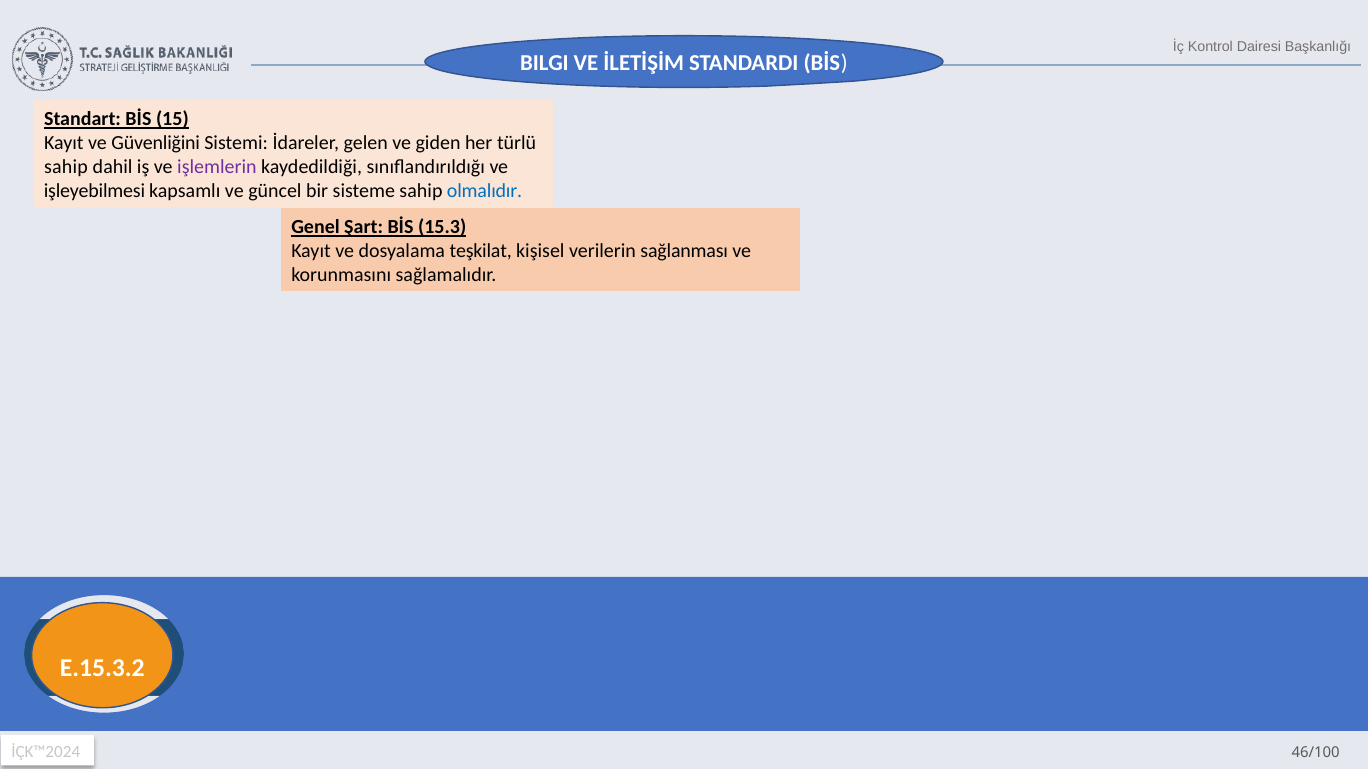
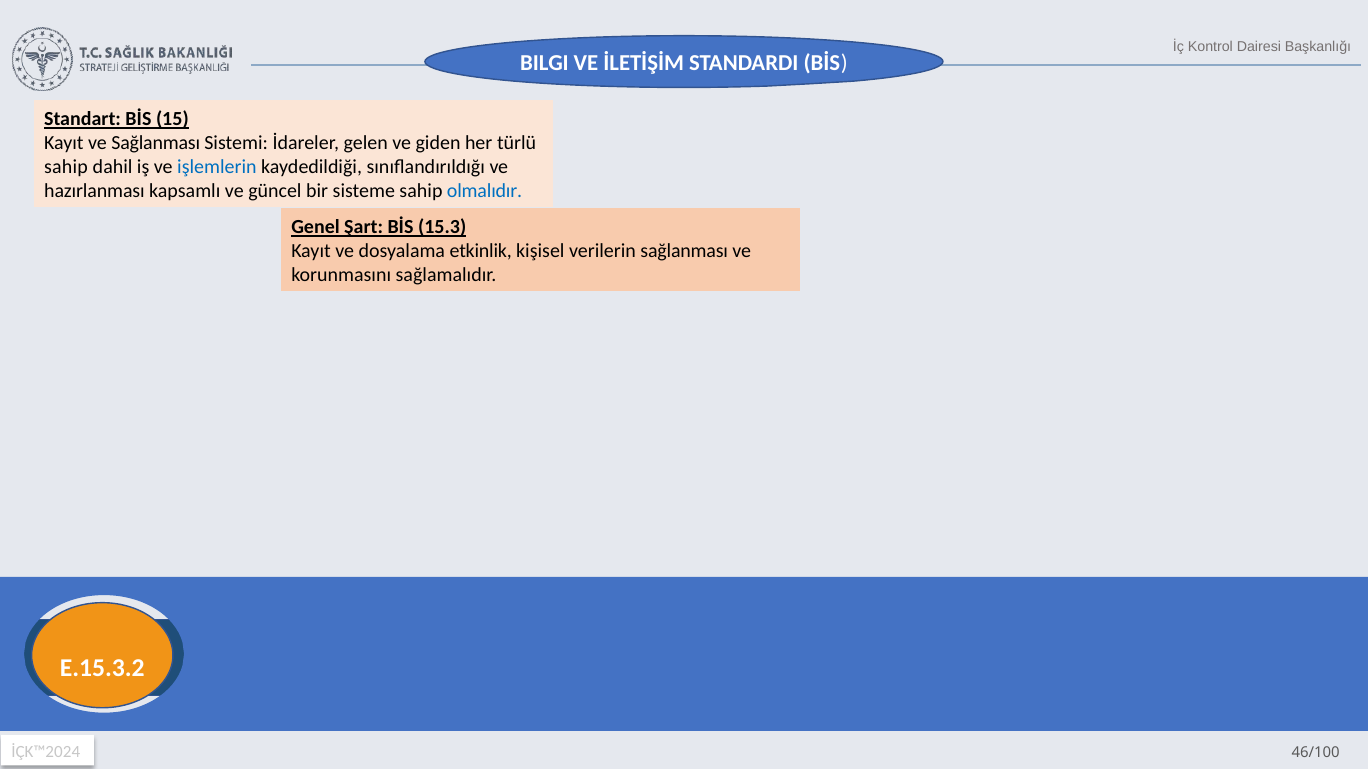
ve Güvenliğini: Güvenliğini -> Sağlanması
işlemlerin colour: purple -> blue
işleyebilmesi: işleyebilmesi -> hazırlanması
teşkilat: teşkilat -> etkinlik
